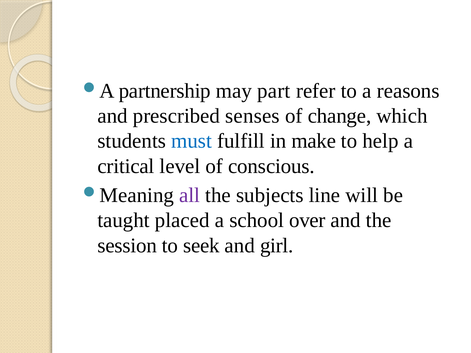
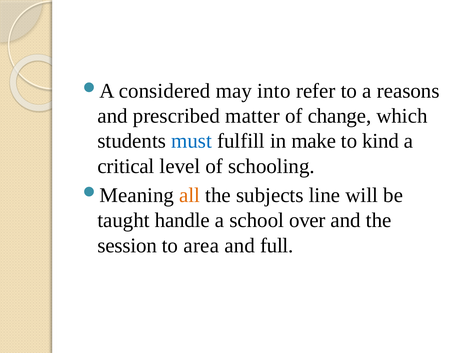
partnership: partnership -> considered
part: part -> into
senses: senses -> matter
help: help -> kind
conscious: conscious -> schooling
all colour: purple -> orange
placed: placed -> handle
seek: seek -> area
girl: girl -> full
